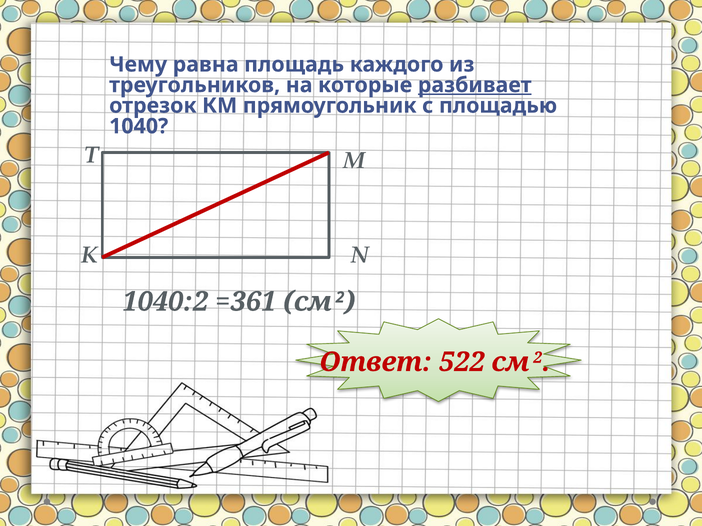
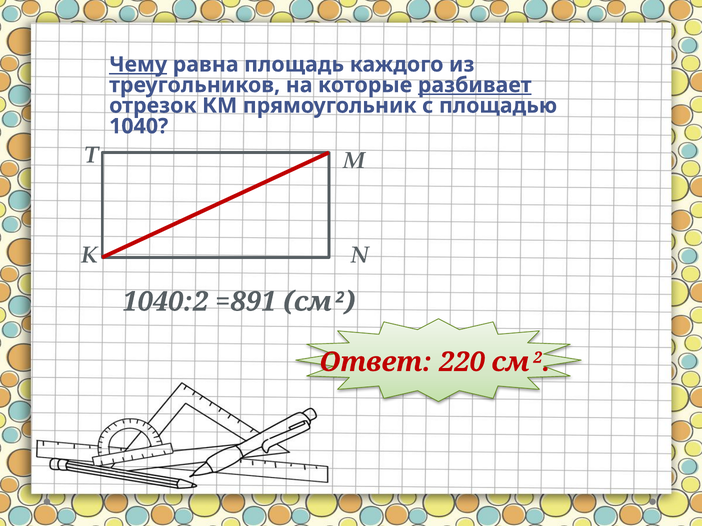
Чему underline: none -> present
=361: =361 -> =891
522: 522 -> 220
